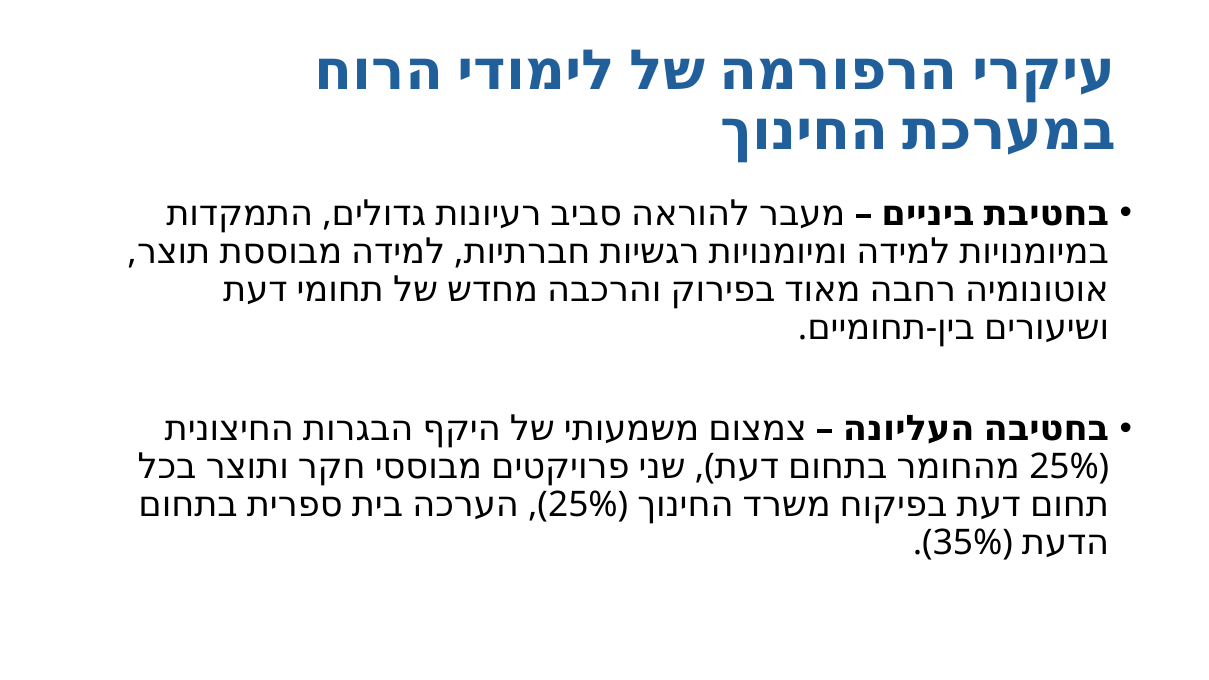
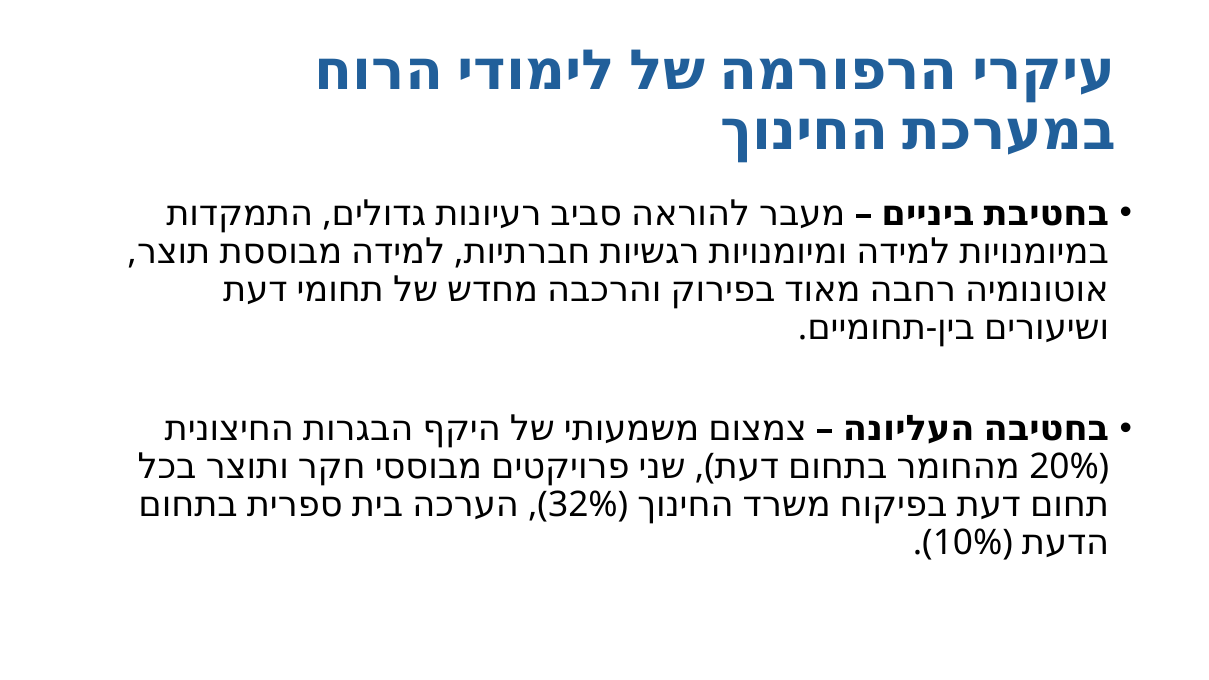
25% at (1064, 467): 25% -> 20%
25% at (583, 505): 25% -> 32%
35%: 35% -> 10%
